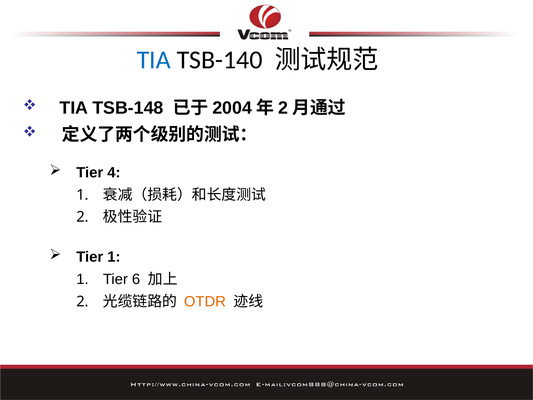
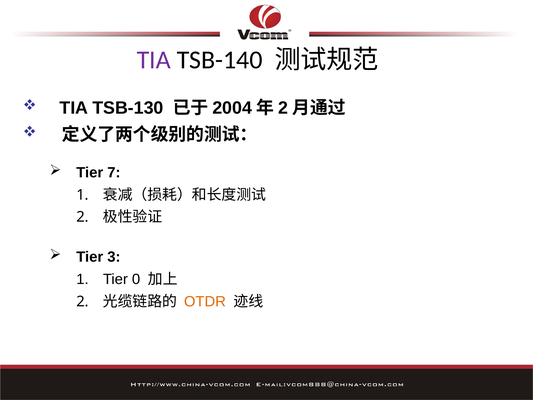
TIA at (154, 60) colour: blue -> purple
TSB-148: TSB-148 -> TSB-130
4: 4 -> 7
Tier 1: 1 -> 3
6: 6 -> 0
